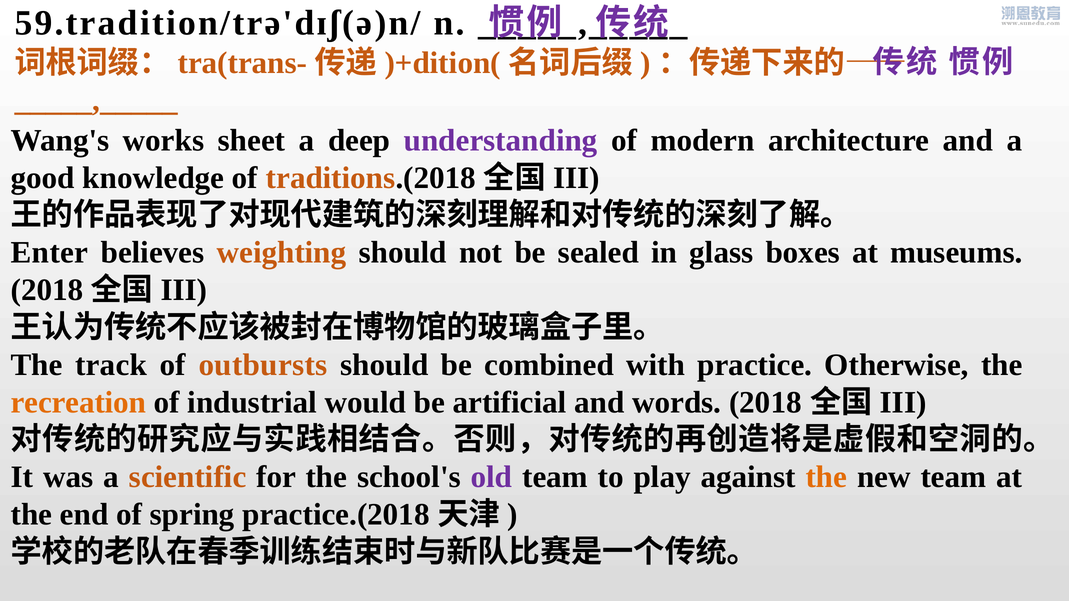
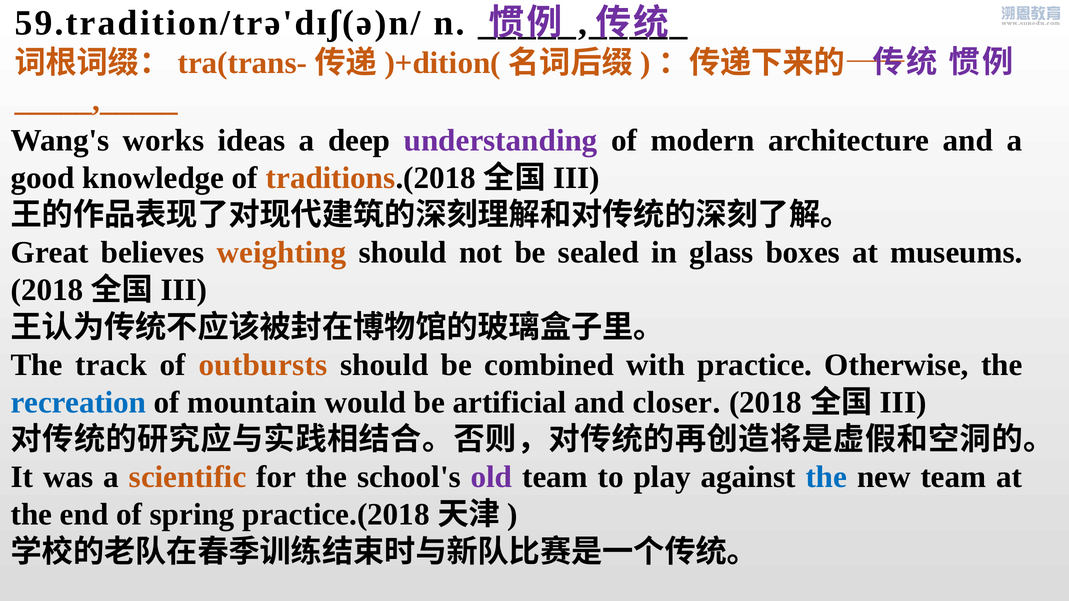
sheet: sheet -> ideas
Enter: Enter -> Great
recreation colour: orange -> blue
industrial: industrial -> mountain
words: words -> closer
the at (826, 477) colour: orange -> blue
